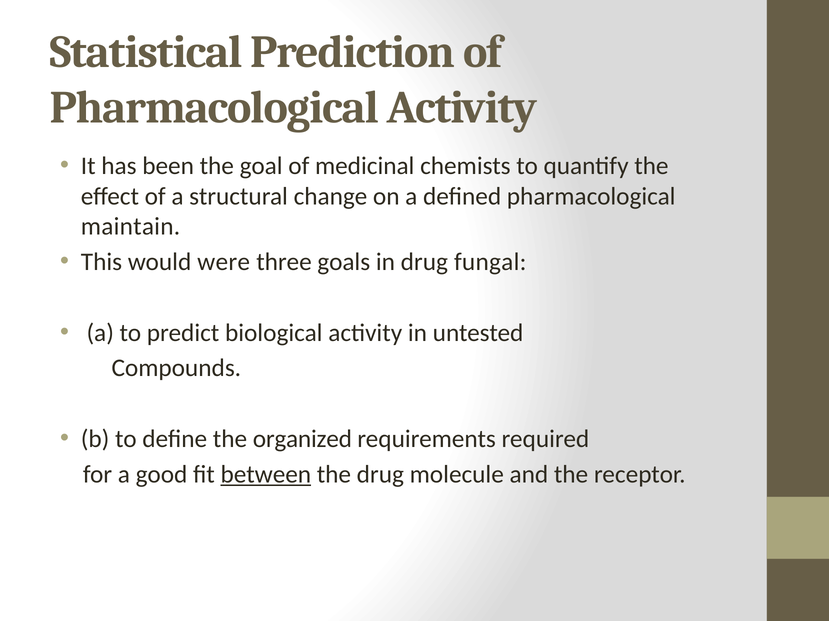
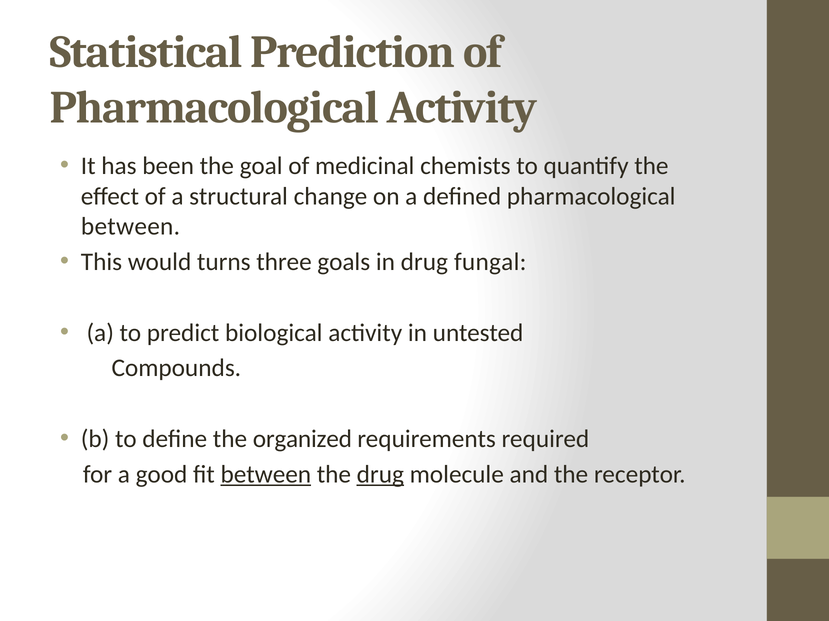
maintain at (131, 227): maintain -> between
were: were -> turns
drug at (380, 475) underline: none -> present
